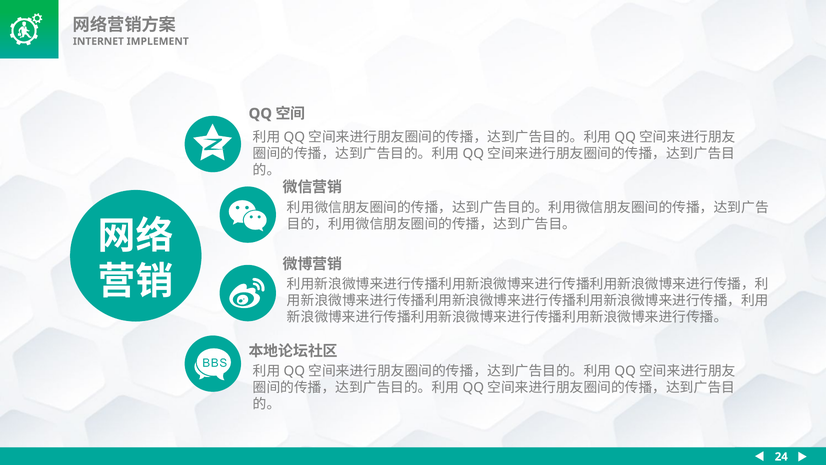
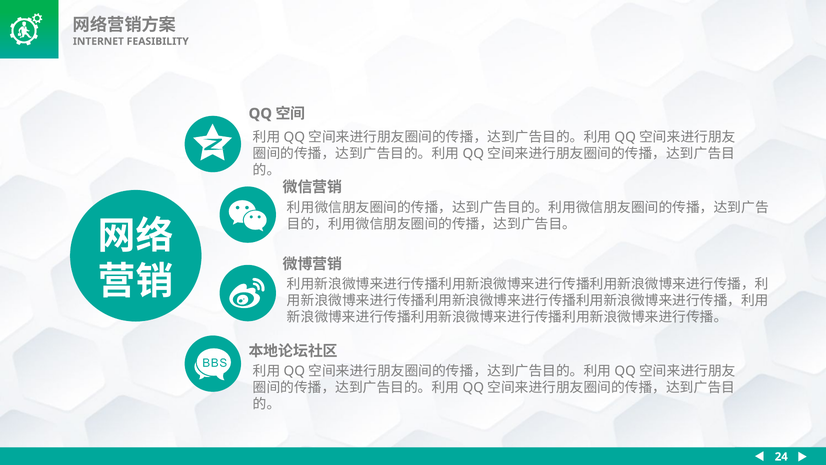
IMPLEMENT: IMPLEMENT -> FEASIBILITY
